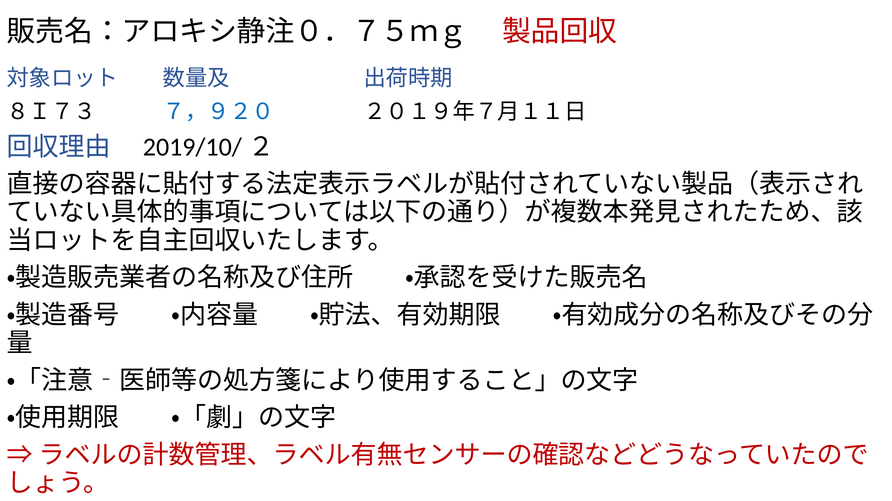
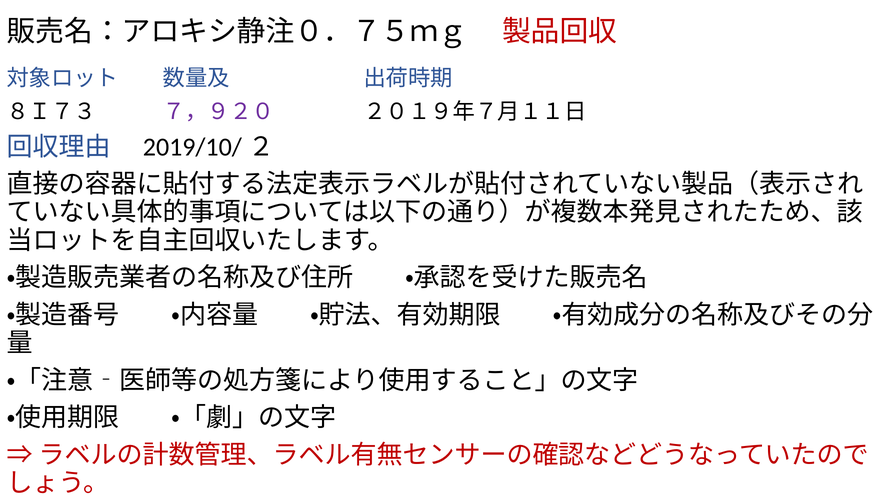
７，９２０ colour: blue -> purple
